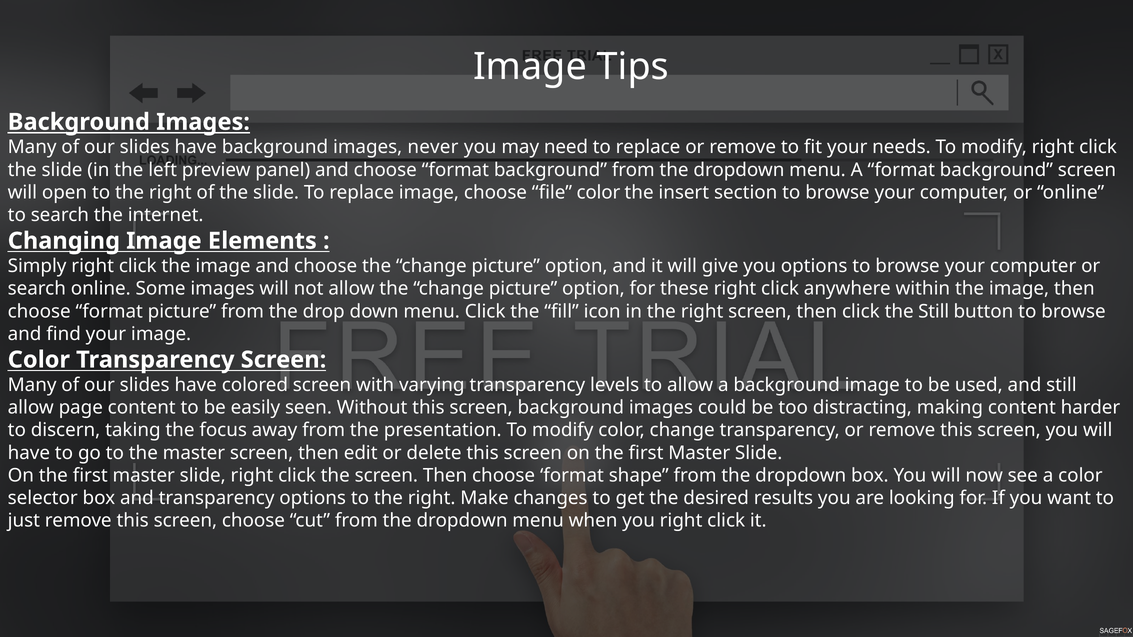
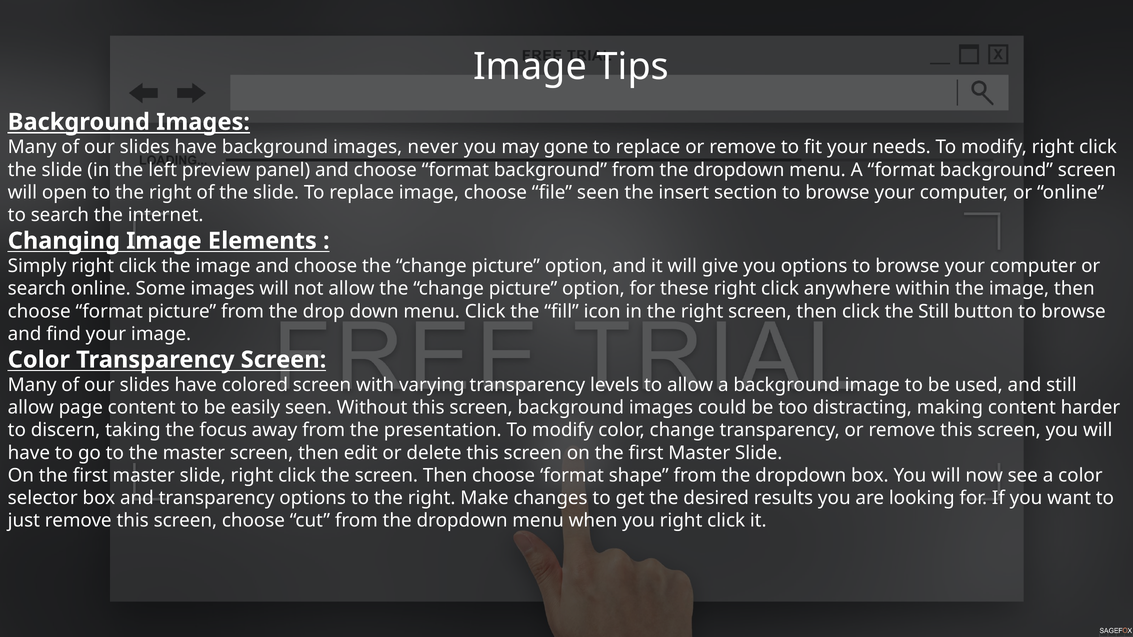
need: need -> gone
file color: color -> seen
